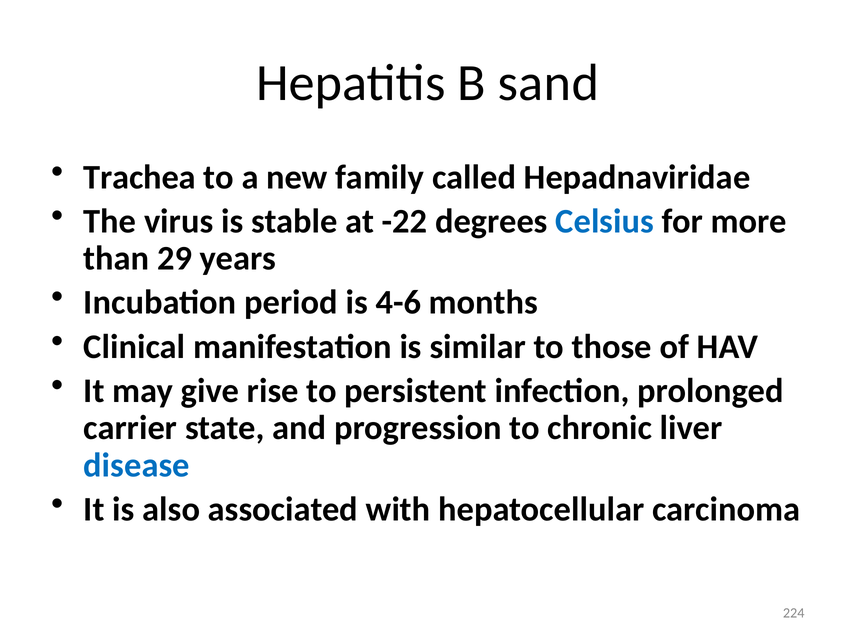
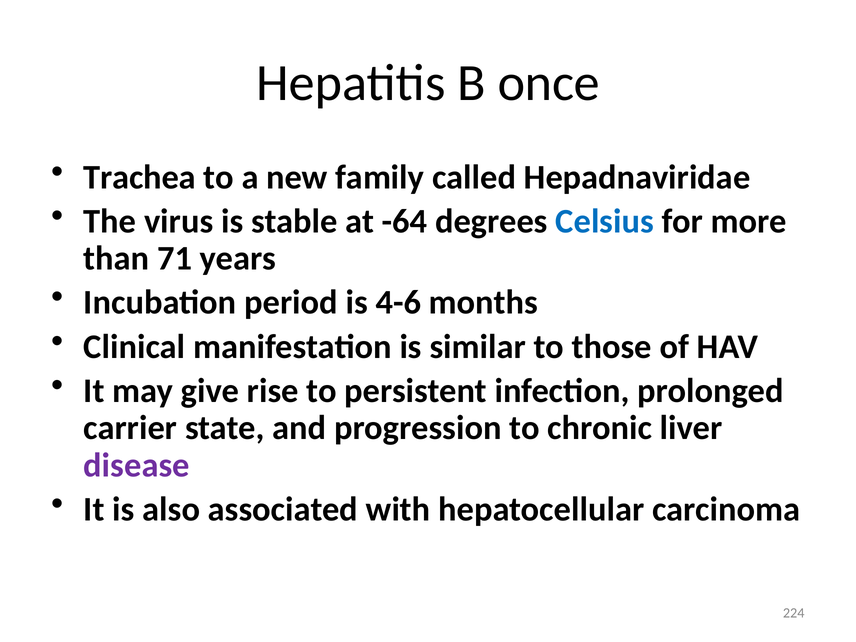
sand: sand -> once
-22: -22 -> -64
29: 29 -> 71
disease colour: blue -> purple
